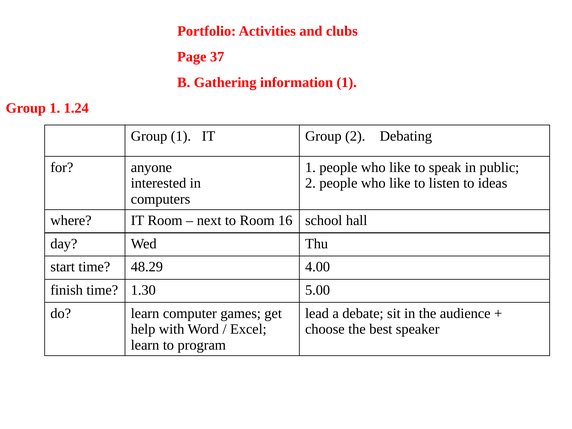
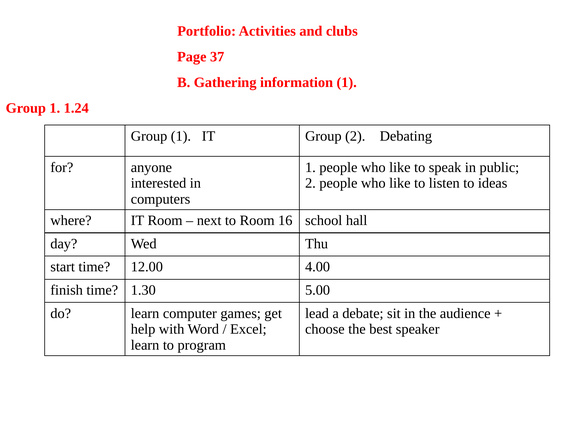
48.29: 48.29 -> 12.00
